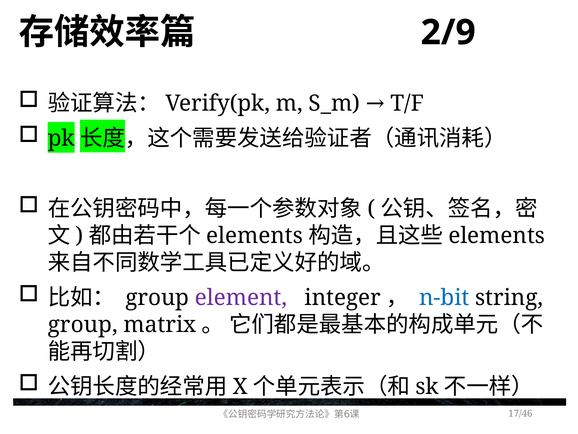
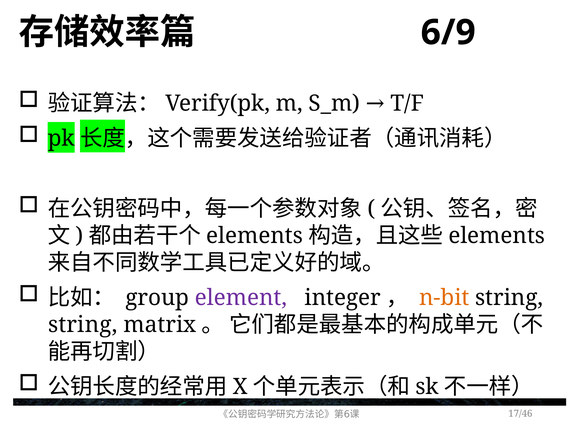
2/9: 2/9 -> 6/9
n-bit colour: blue -> orange
group at (83, 324): group -> string
